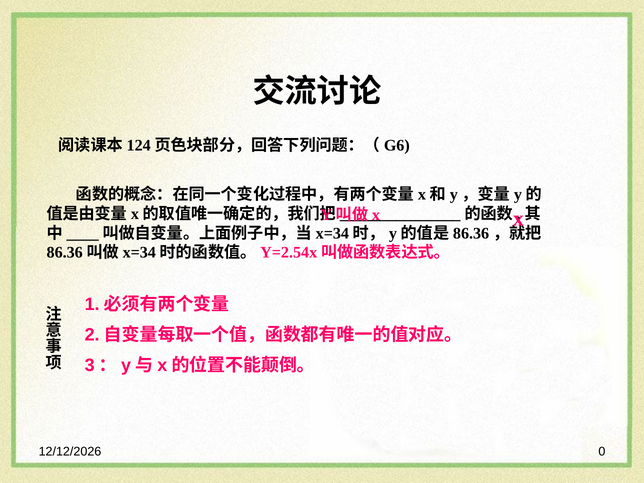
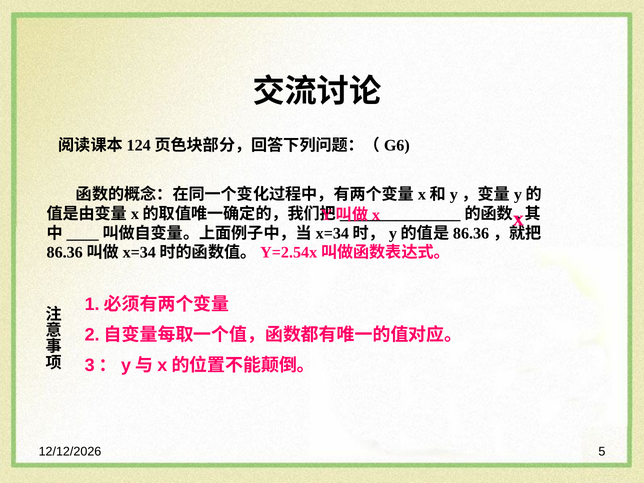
0: 0 -> 5
